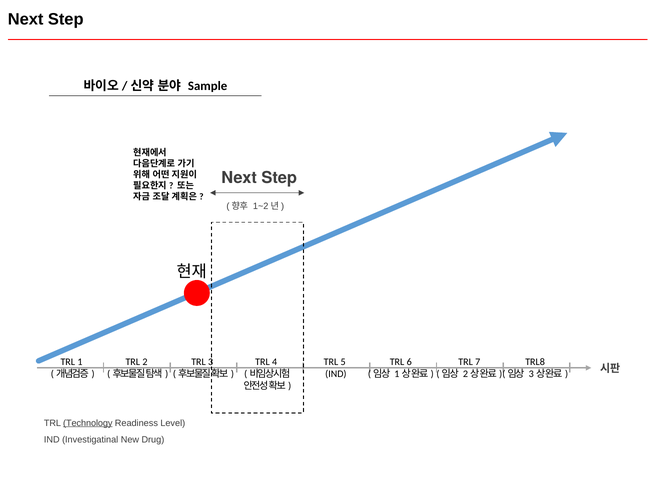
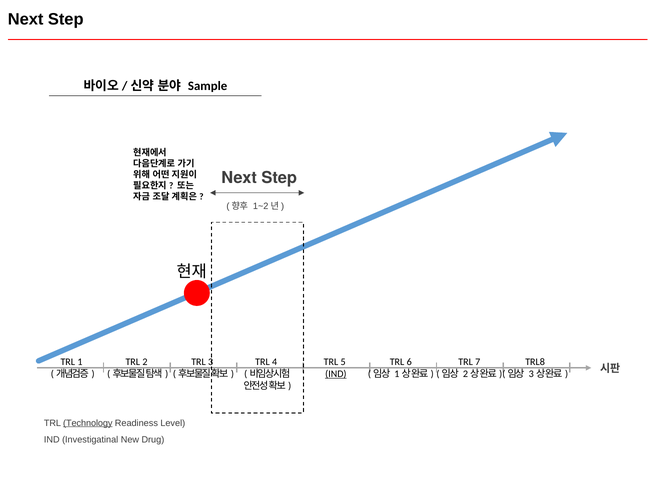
IND at (336, 373) underline: none -> present
